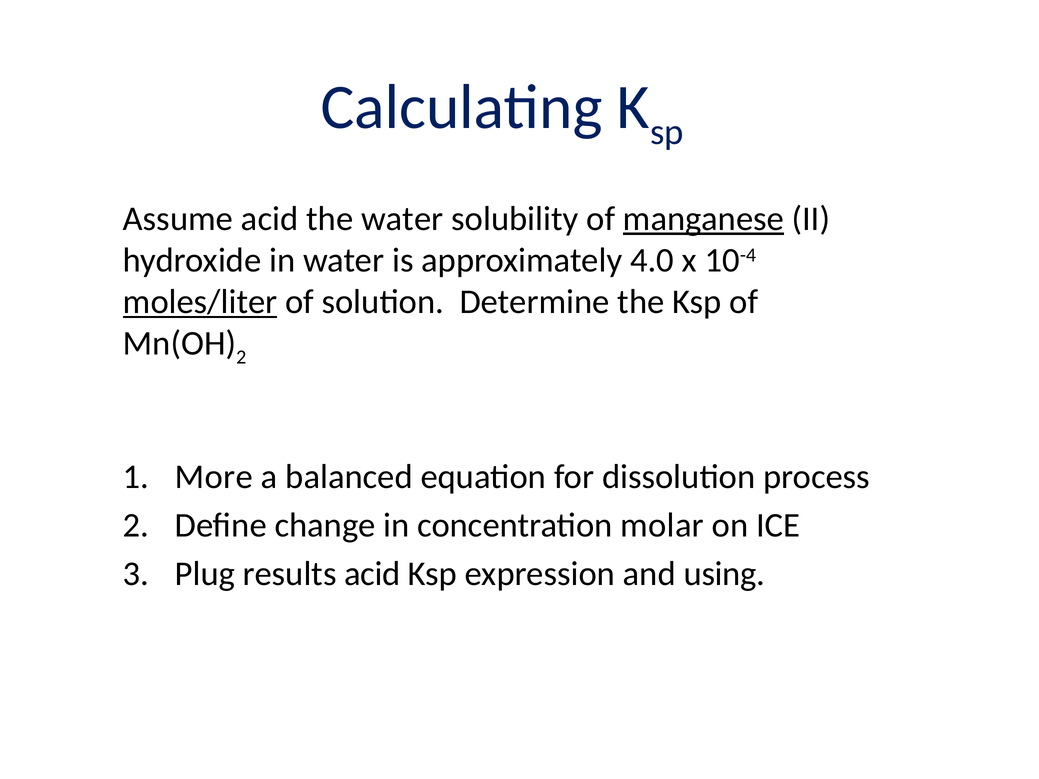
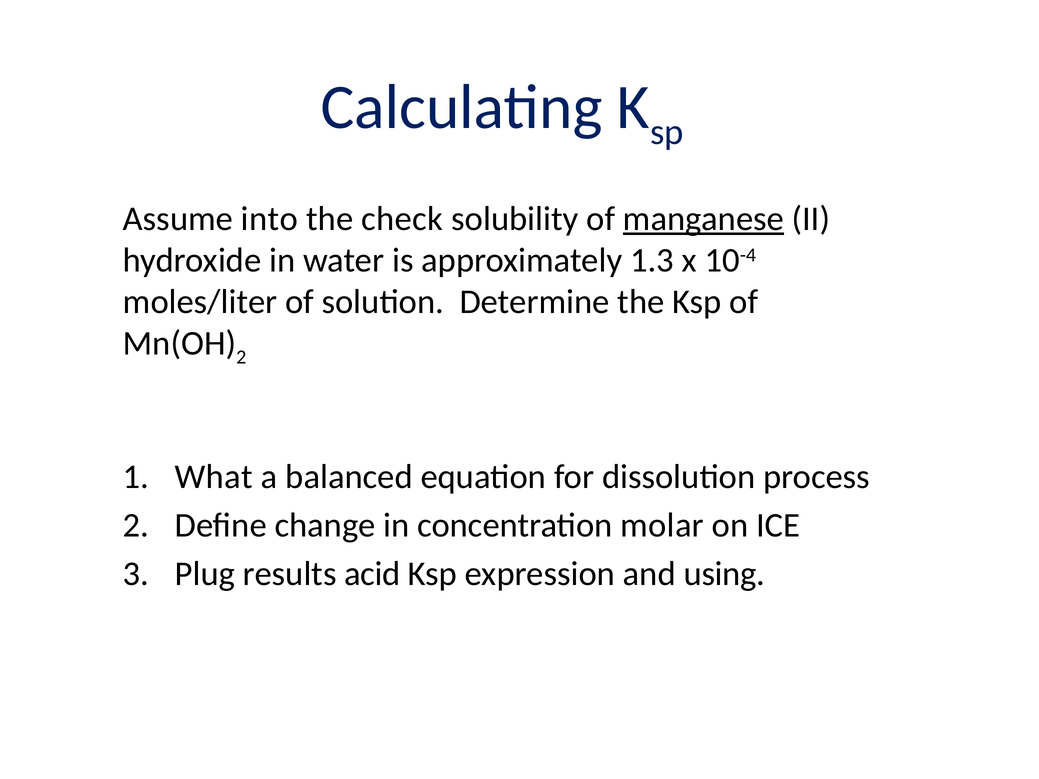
Assume acid: acid -> into
the water: water -> check
4.0: 4.0 -> 1.3
moles/liter underline: present -> none
More: More -> What
